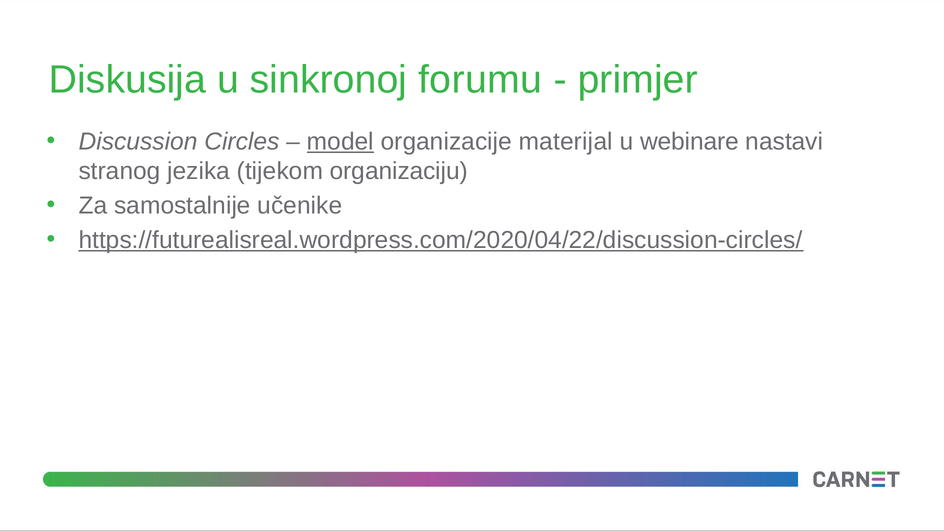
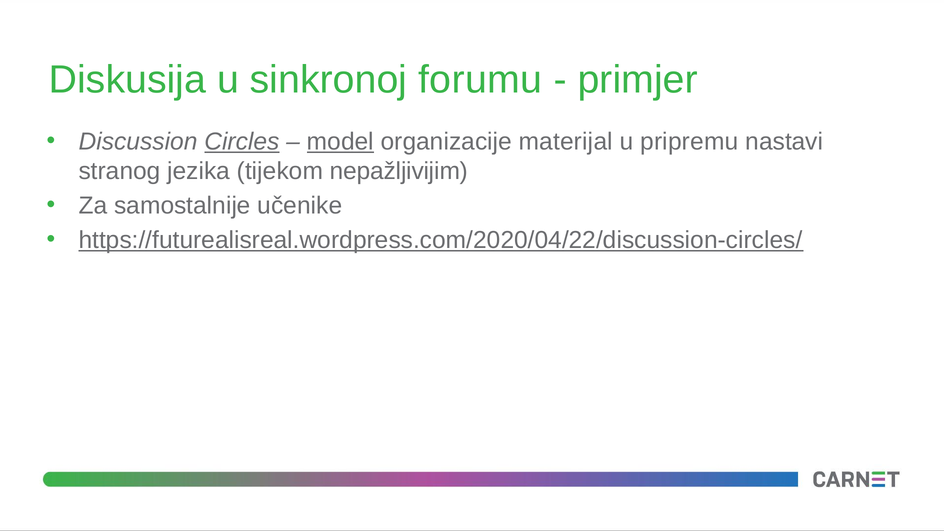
Circles underline: none -> present
webinare: webinare -> pripremu
organizaciju: organizaciju -> nepažljivijim
